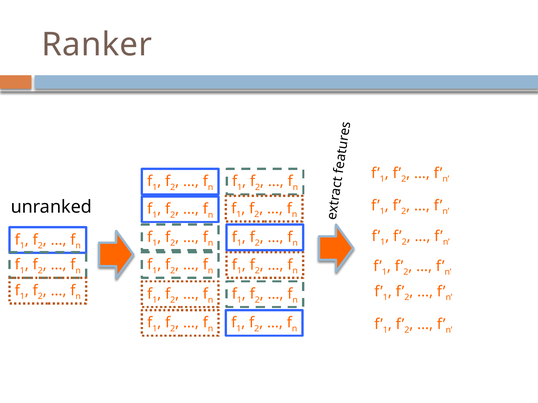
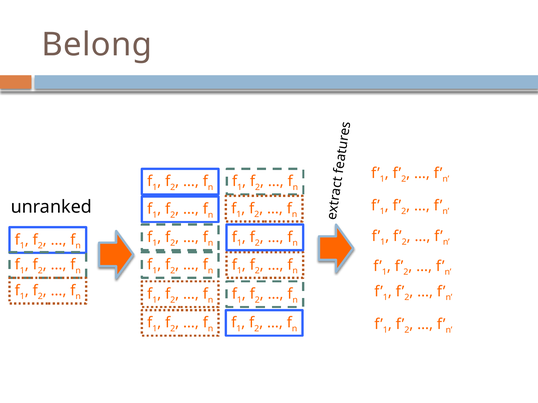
Ranker: Ranker -> Belong
